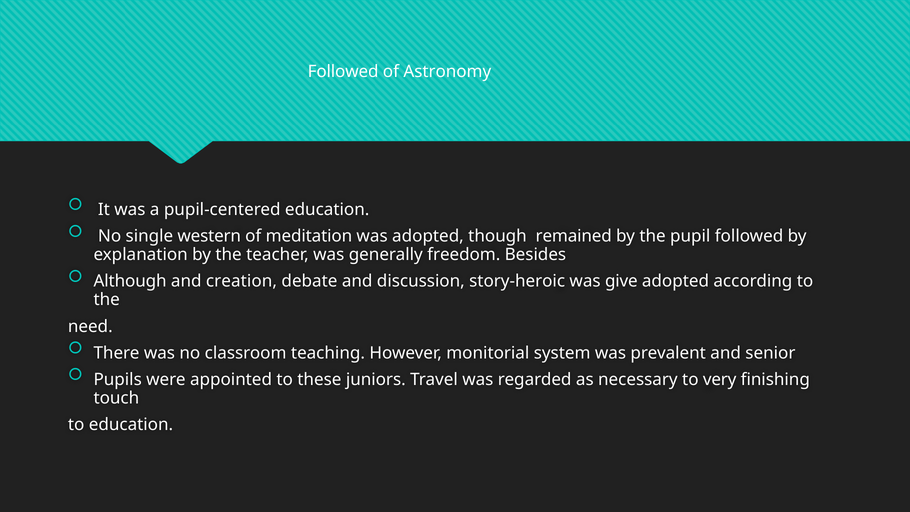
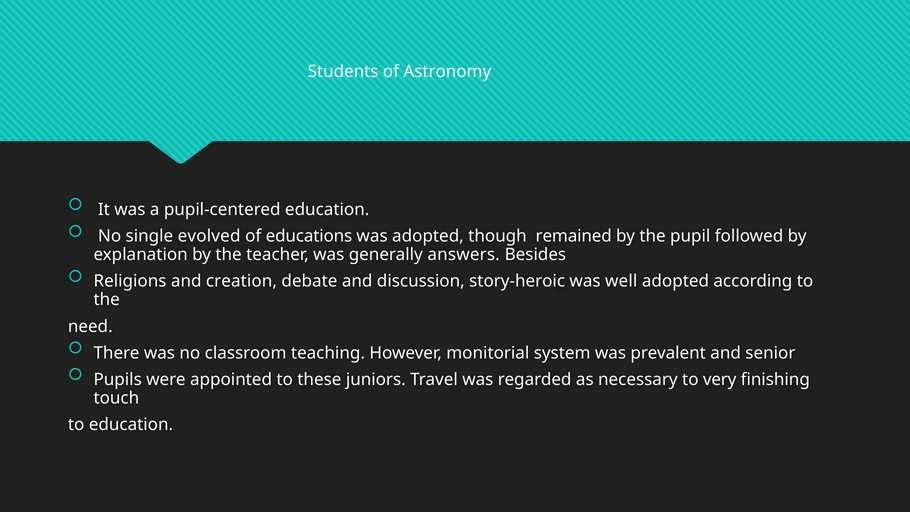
Followed at (343, 72): Followed -> Students
western: western -> evolved
meditation: meditation -> educations
freedom: freedom -> answers
Although: Although -> Religions
give: give -> well
